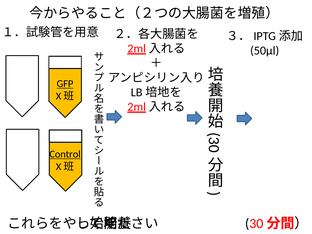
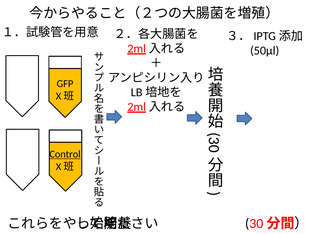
GFP underline: present -> none
